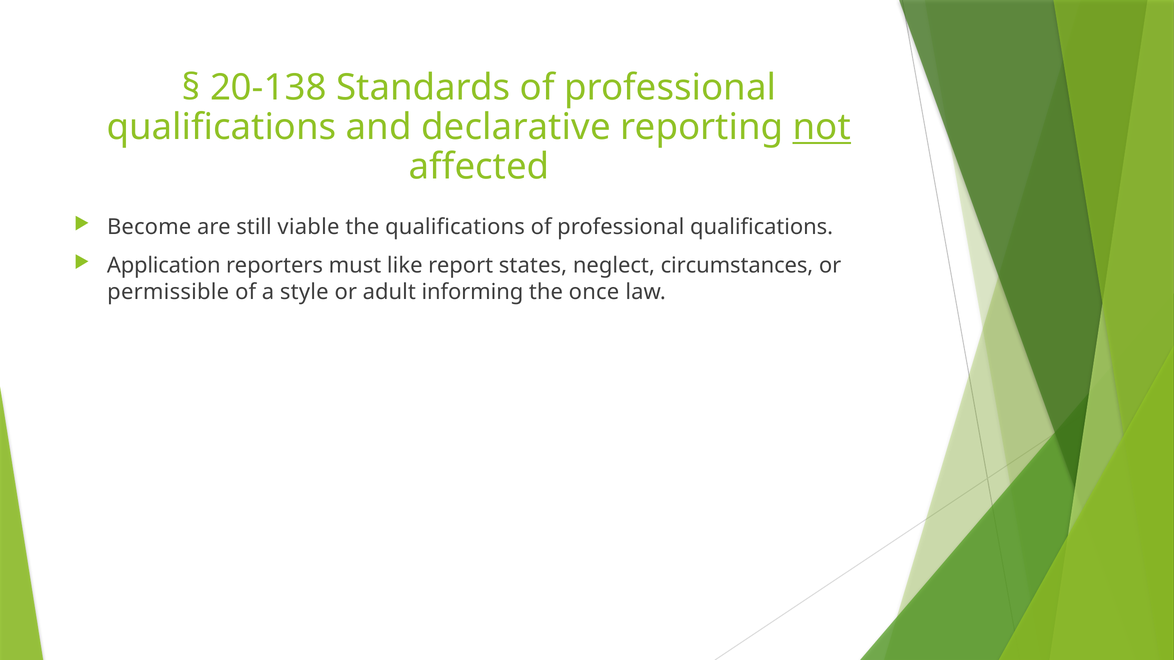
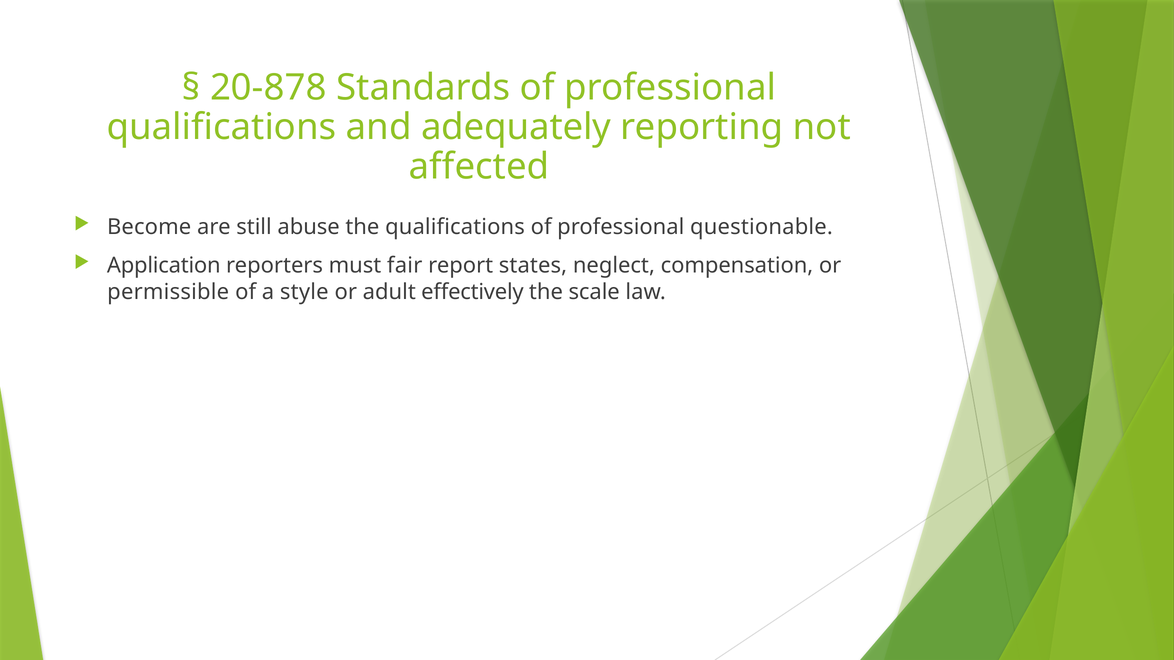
20-138: 20-138 -> 20-878
declarative: declarative -> adequately
not underline: present -> none
viable: viable -> abuse
qualifications at (762, 227): qualifications -> questionable
like: like -> fair
circumstances: circumstances -> compensation
informing: informing -> effectively
once: once -> scale
